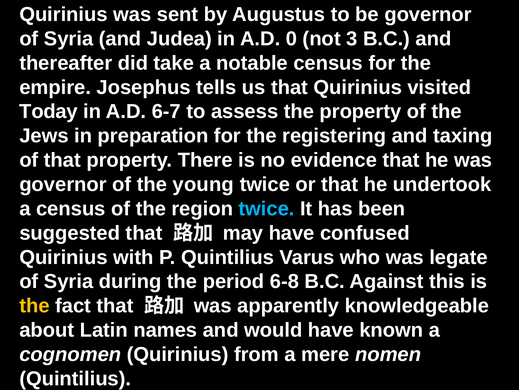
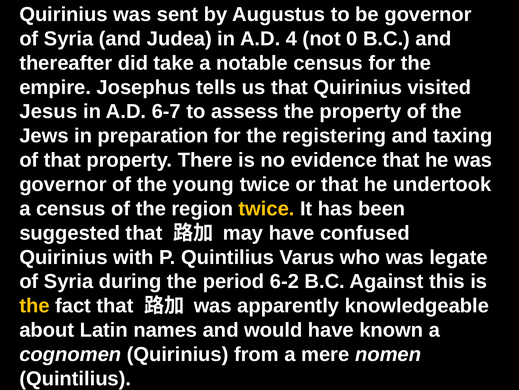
0: 0 -> 4
3: 3 -> 0
Today: Today -> Jesus
twice at (267, 208) colour: light blue -> yellow
6-8: 6-8 -> 6-2
